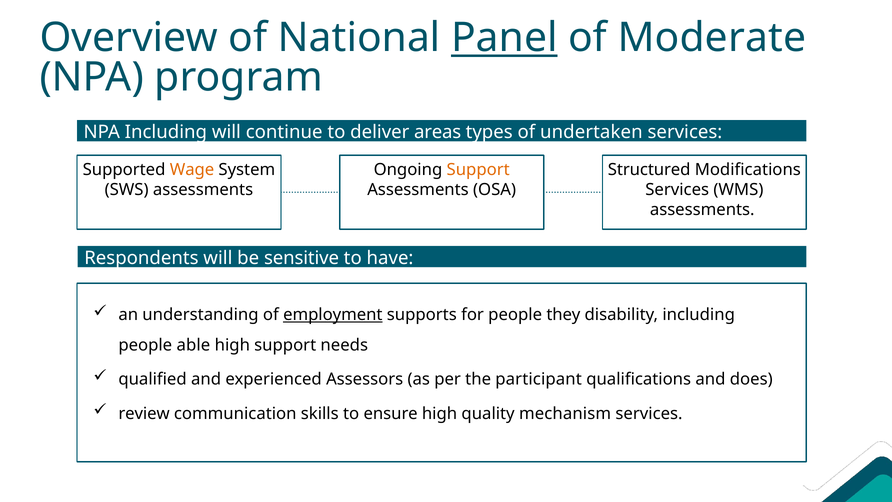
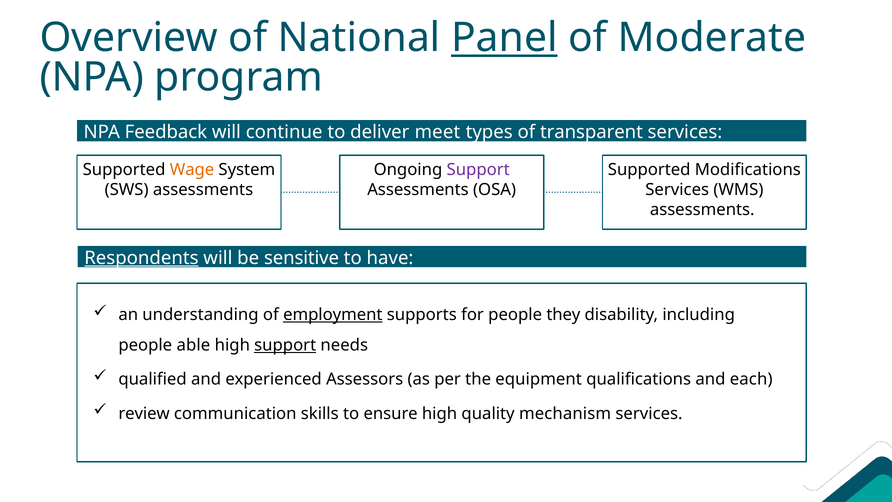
NPA Including: Including -> Feedback
areas: areas -> meet
undertaken: undertaken -> transparent
Support at (478, 170) colour: orange -> purple
Structured at (649, 170): Structured -> Supported
Respondents underline: none -> present
support at (285, 345) underline: none -> present
participant: participant -> equipment
does: does -> each
